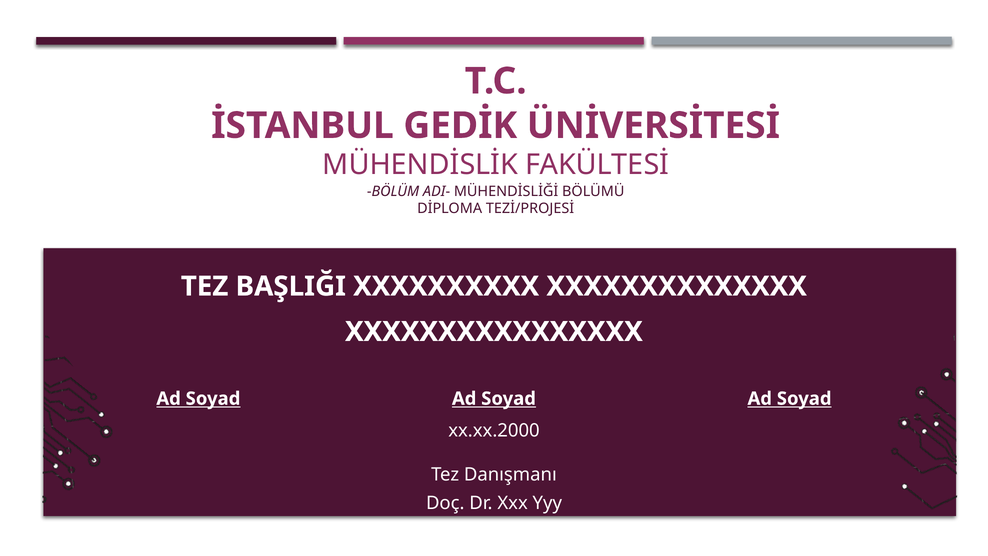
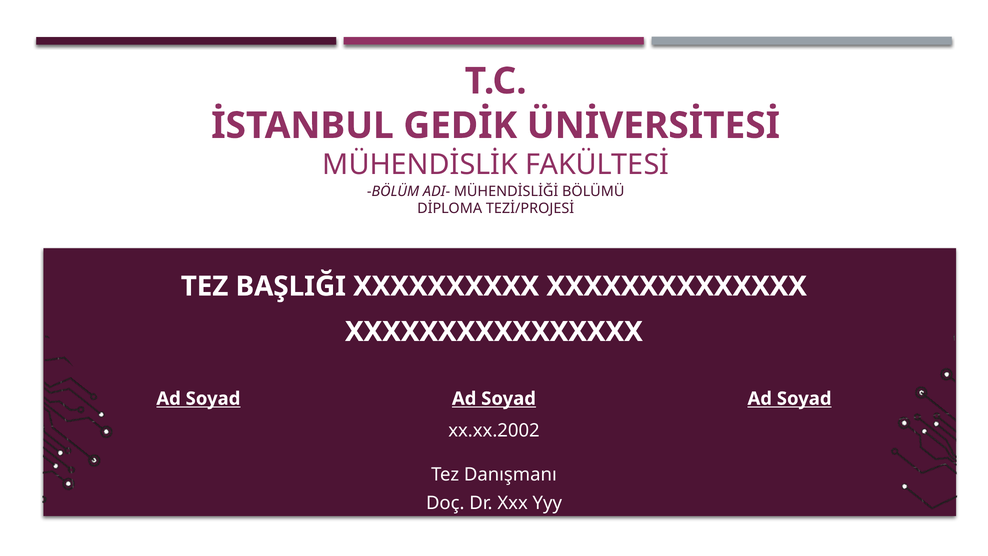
xx.xx.2000: xx.xx.2000 -> xx.xx.2002
